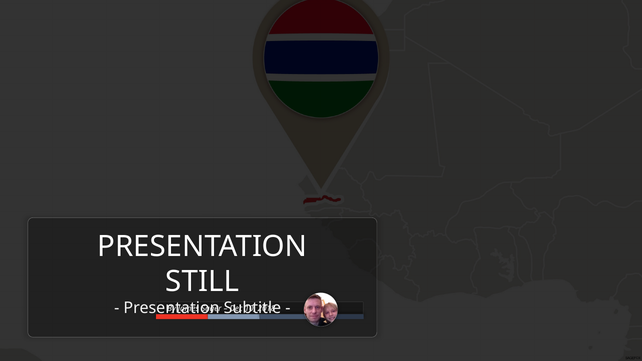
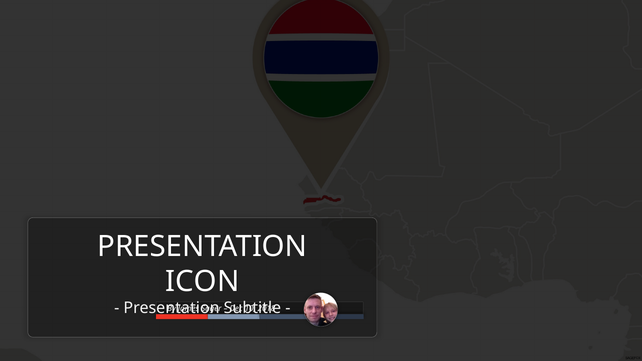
STILL: STILL -> ICON
